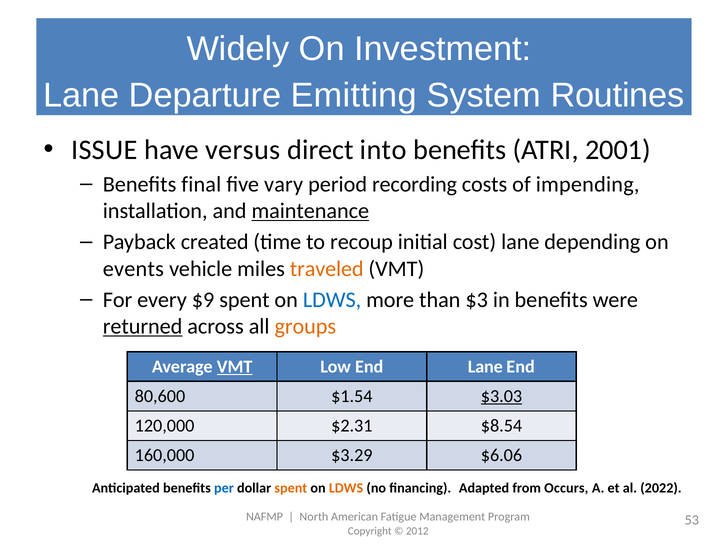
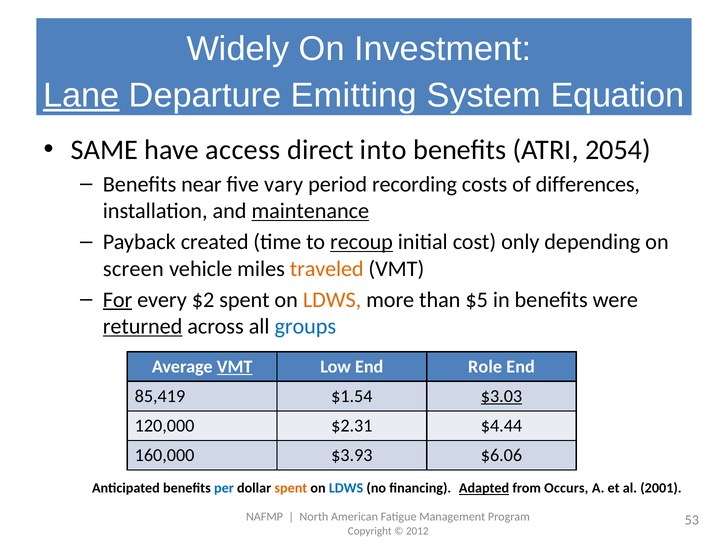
Lane at (81, 95) underline: none -> present
Routines: Routines -> Equation
ISSUE: ISSUE -> SAME
versus: versus -> access
2001: 2001 -> 2054
final: final -> near
impending: impending -> differences
recoup underline: none -> present
cost lane: lane -> only
events: events -> screen
For underline: none -> present
$9: $9 -> $2
LDWS at (332, 300) colour: blue -> orange
$3: $3 -> $5
groups colour: orange -> blue
End Lane: Lane -> Role
80,600: 80,600 -> 85,419
$8.54: $8.54 -> $4.44
$3.29: $3.29 -> $3.93
LDWS at (346, 488) colour: orange -> blue
Adapted underline: none -> present
2022: 2022 -> 2001
